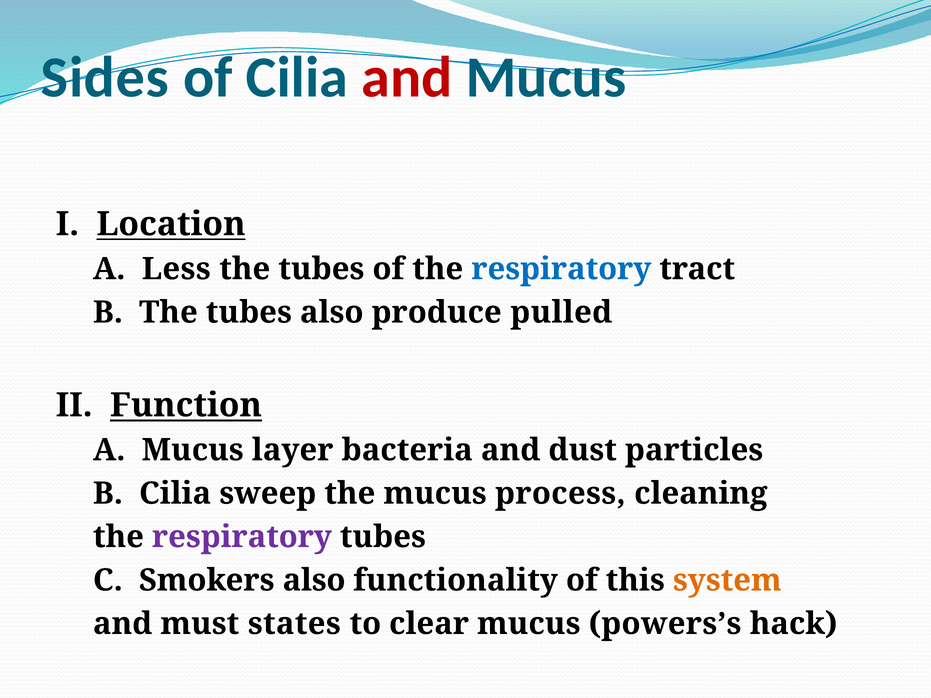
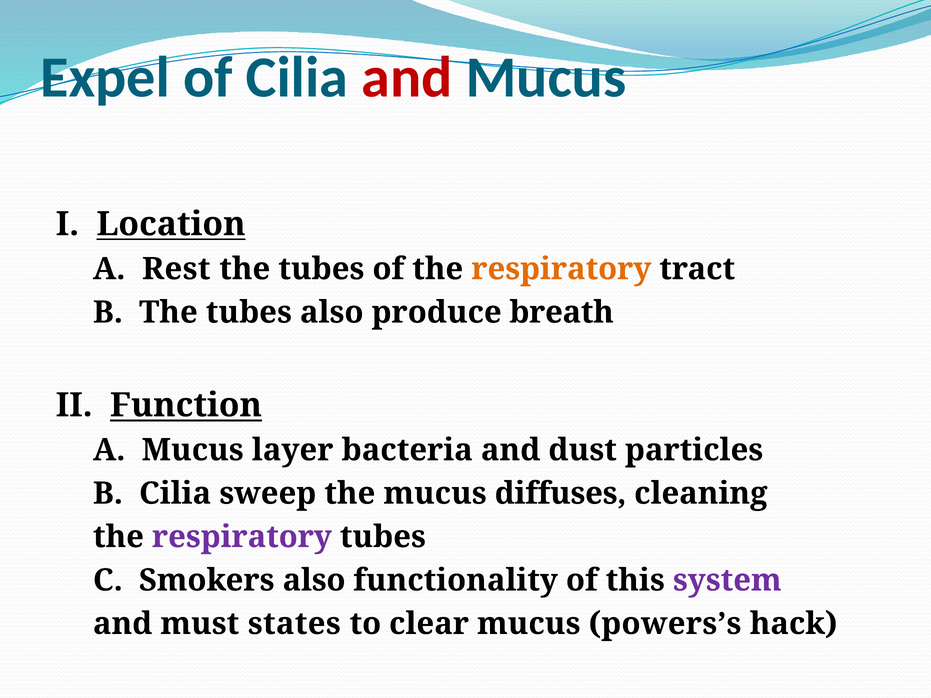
Sides: Sides -> Expel
Less: Less -> Rest
respiratory at (561, 269) colour: blue -> orange
pulled: pulled -> breath
process: process -> diffuses
system colour: orange -> purple
